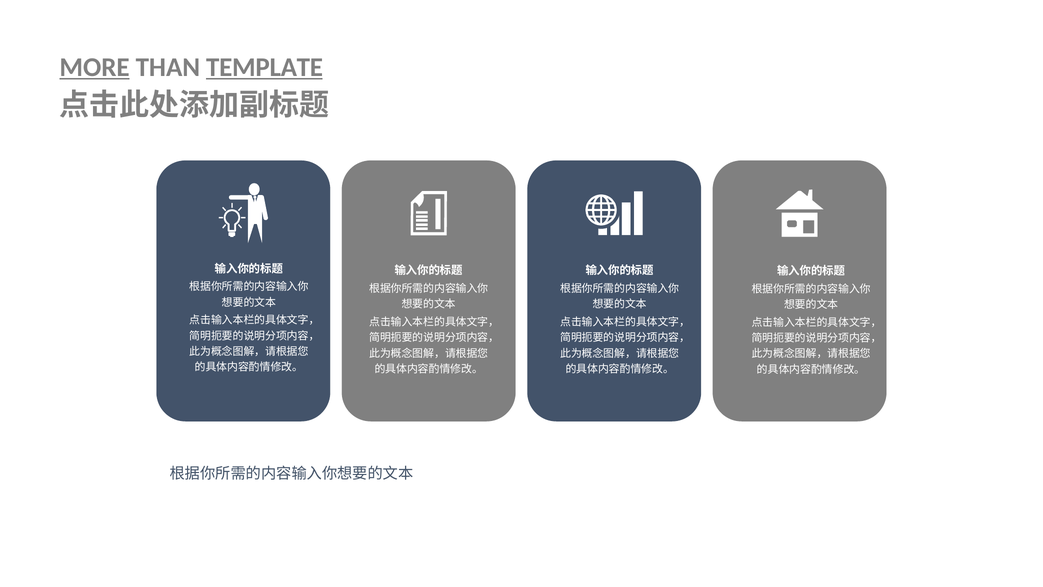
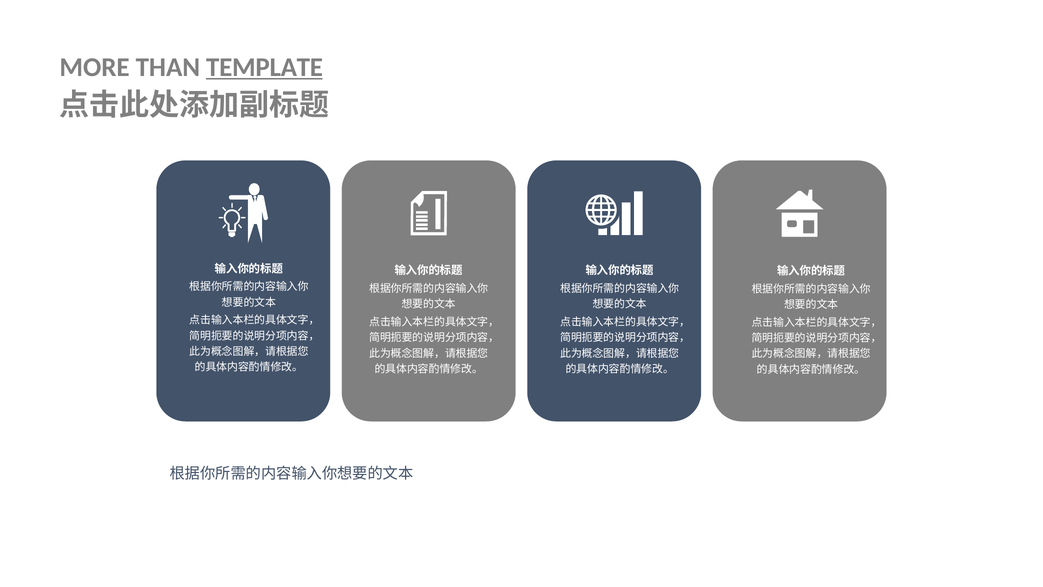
MORE underline: present -> none
